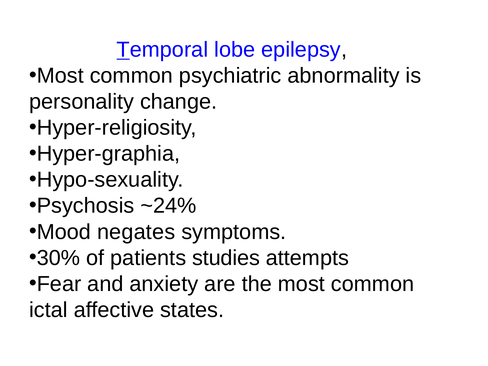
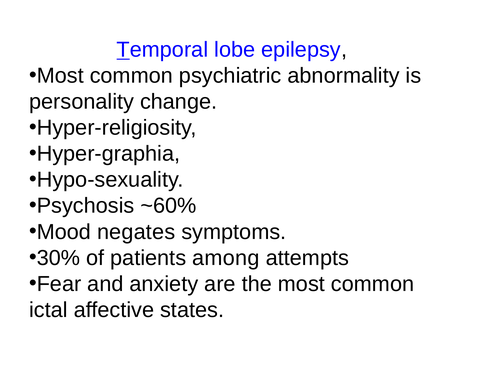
~24%: ~24% -> ~60%
studies: studies -> among
